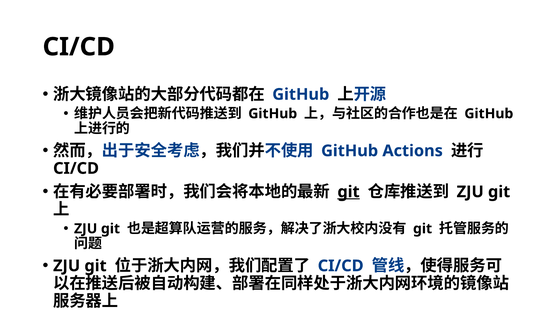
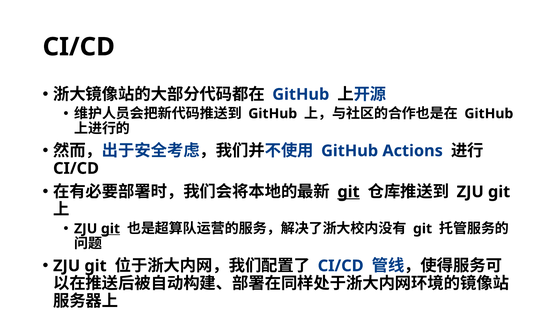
git at (110, 229) underline: none -> present
